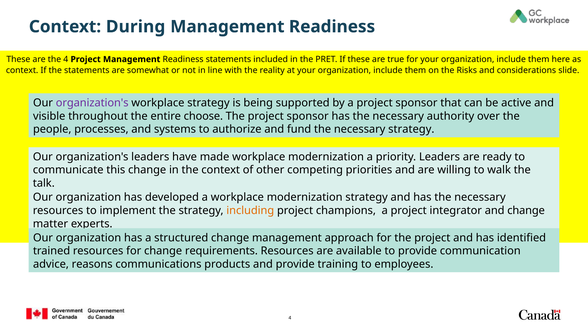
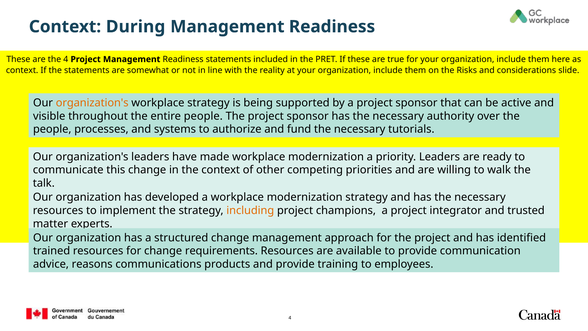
organization's at (92, 103) colour: purple -> orange
entire choose: choose -> people
necessary strategy: strategy -> tutorials
and change: change -> trusted
